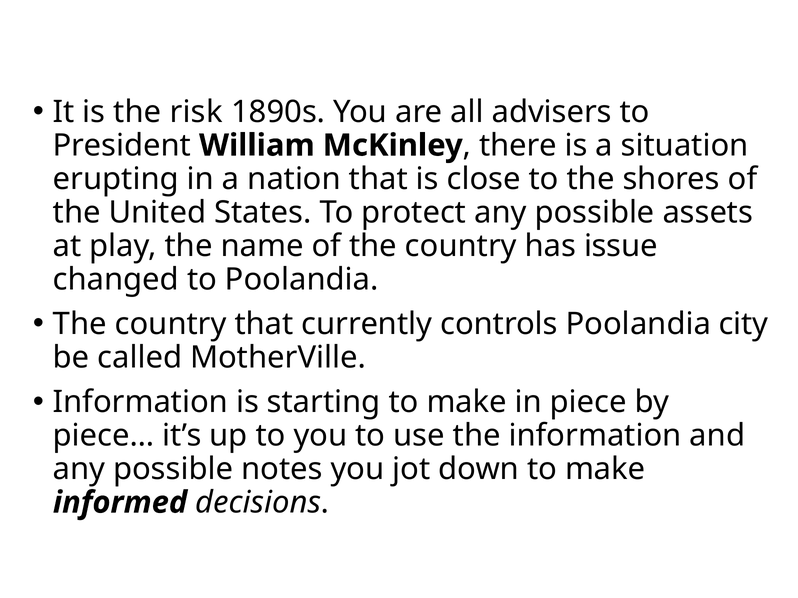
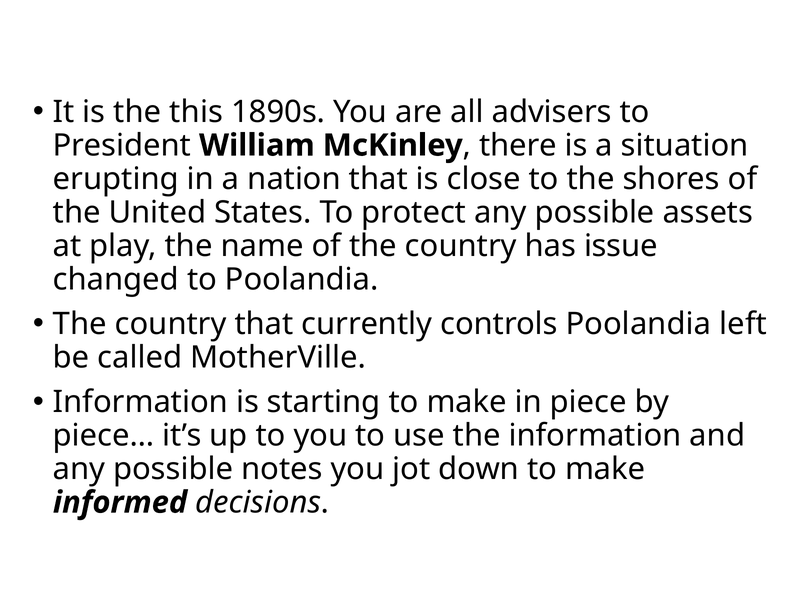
risk: risk -> this
city: city -> left
